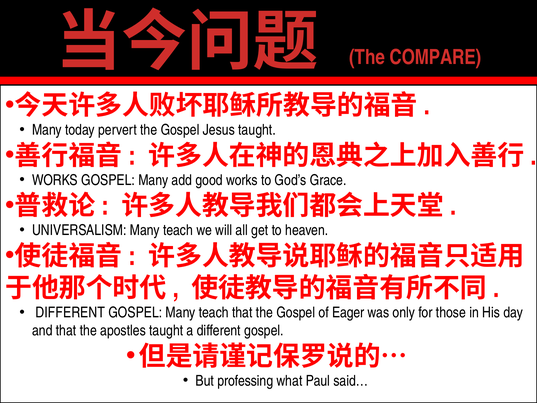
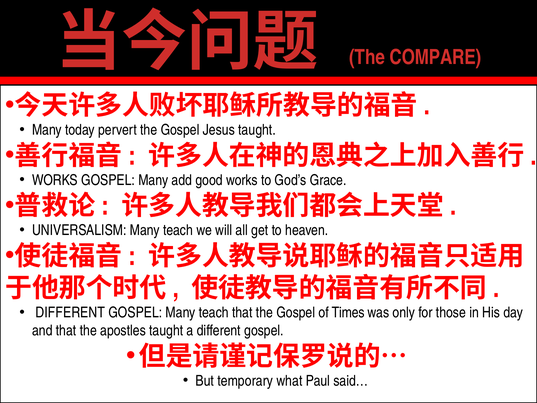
Eager: Eager -> Times
professing: professing -> temporary
